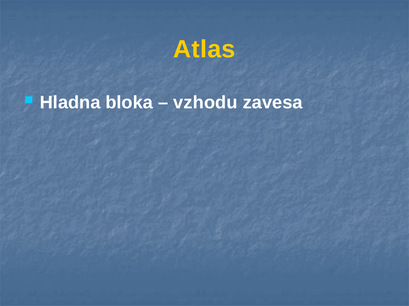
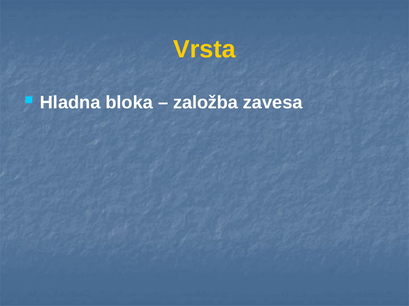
Atlas: Atlas -> Vrsta
vzhodu: vzhodu -> založba
